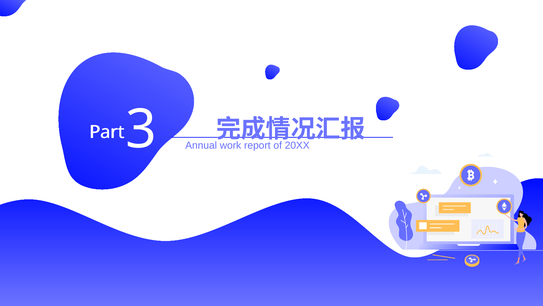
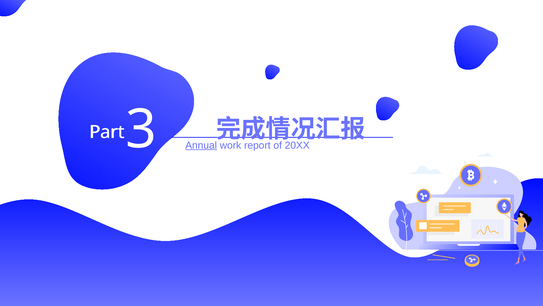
Annual underline: none -> present
